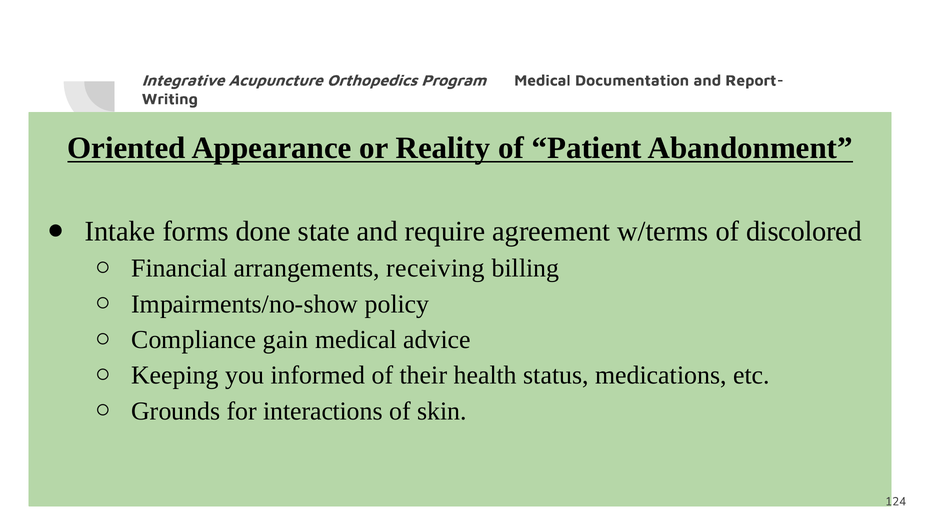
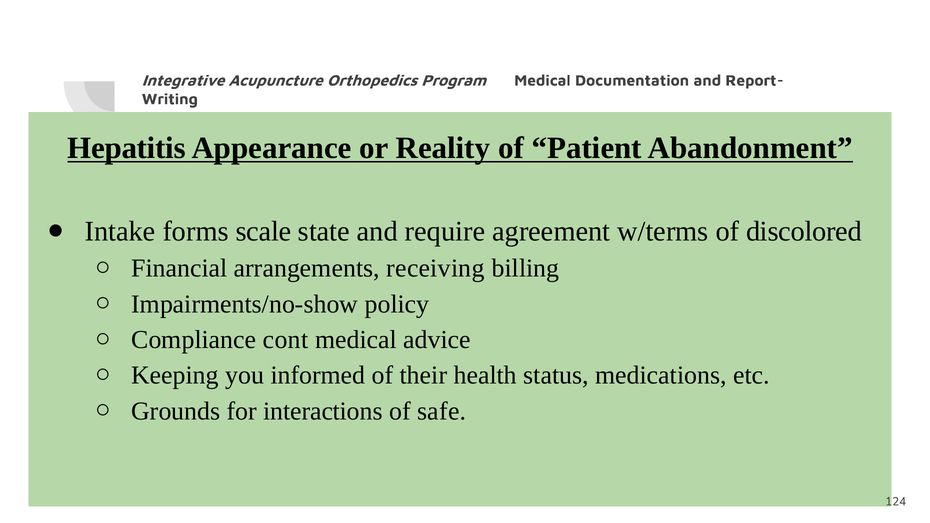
Oriented: Oriented -> Hepatitis
done: done -> scale
gain: gain -> cont
skin: skin -> safe
